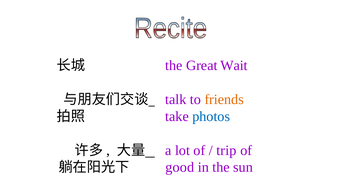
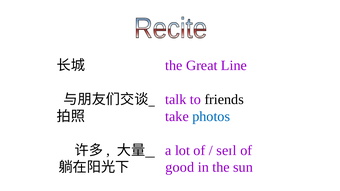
Wait: Wait -> Line
friends colour: orange -> black
trip: trip -> seɪl
